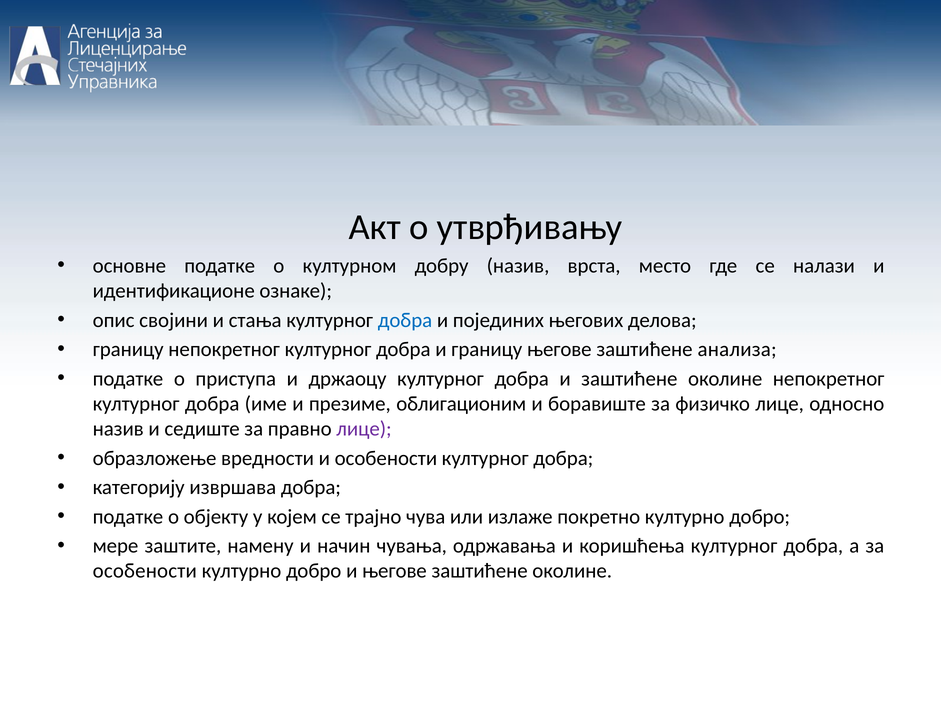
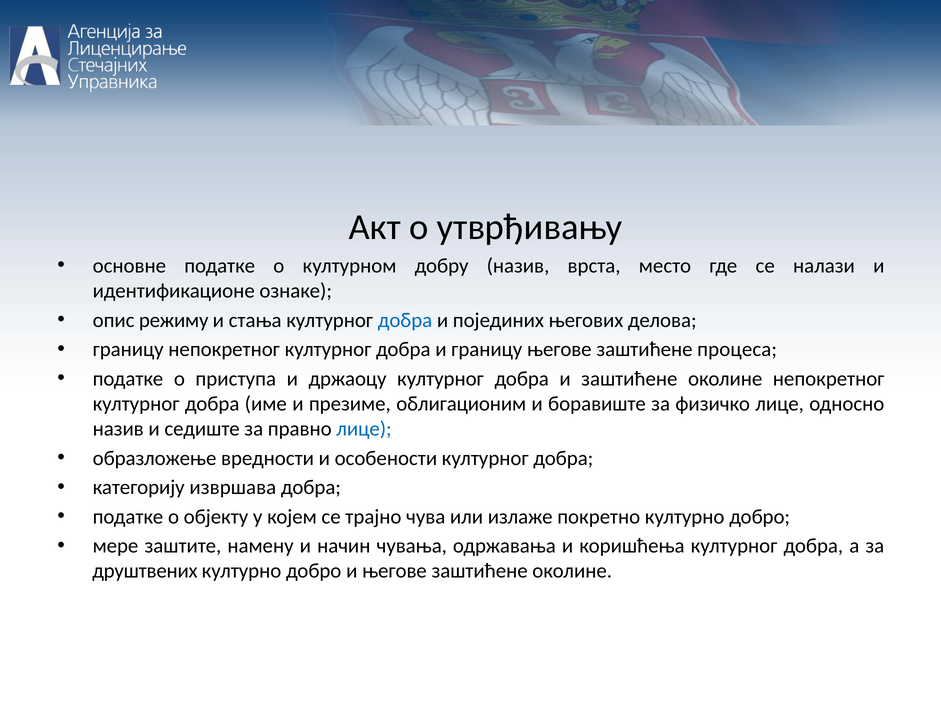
својини: својини -> режиму
анализа: анализа -> процеса
лице at (364, 429) colour: purple -> blue
особености at (145, 571): особености -> друштвених
